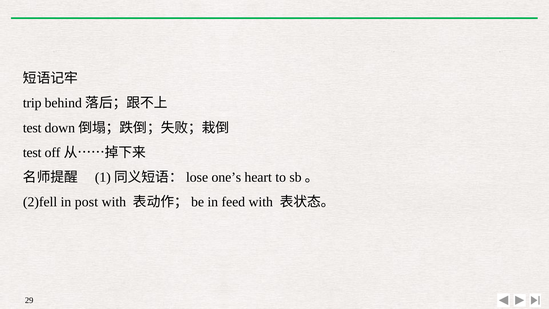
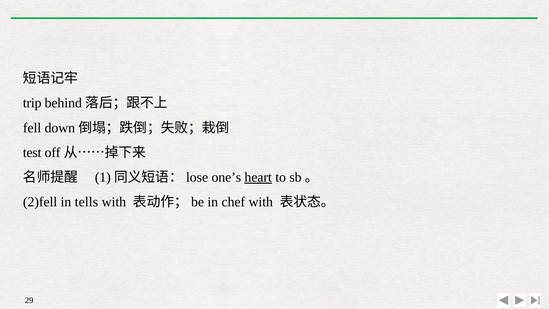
test at (32, 128): test -> fell
heart underline: none -> present
post: post -> tells
feed: feed -> chef
